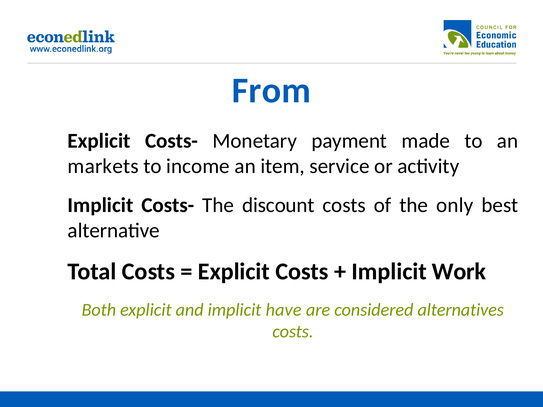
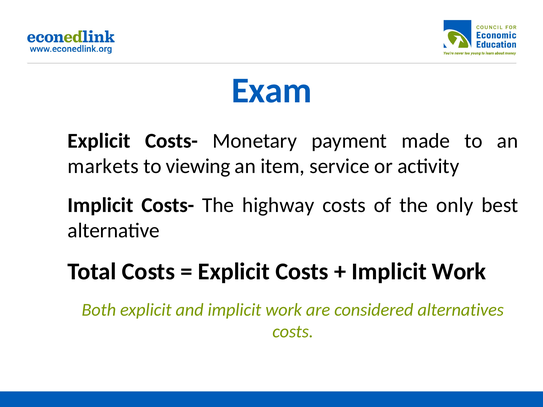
From: From -> Exam
income: income -> viewing
discount: discount -> highway
and implicit have: have -> work
